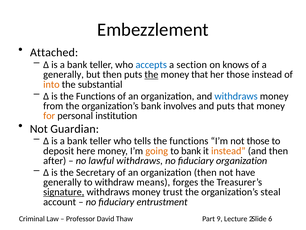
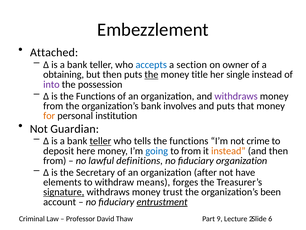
knows: knows -> owner
generally at (64, 74): generally -> obtaining
money that: that -> title
her those: those -> single
into colour: orange -> purple
substantial: substantial -> possession
withdraws at (236, 96) colour: blue -> purple
teller at (100, 141) underline: none -> present
not those: those -> crime
going colour: orange -> blue
to bank: bank -> from
after at (55, 160): after -> from
lawful withdraws: withdraws -> definitions
organization then: then -> after
generally at (62, 182): generally -> elements
steal: steal -> been
entrustment underline: none -> present
